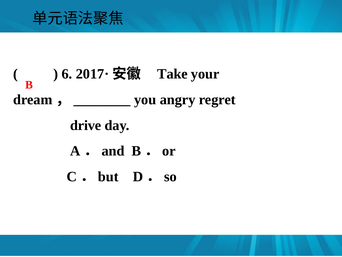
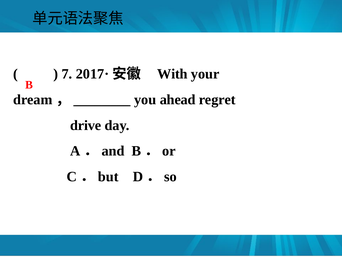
6: 6 -> 7
Take: Take -> With
angry: angry -> ahead
